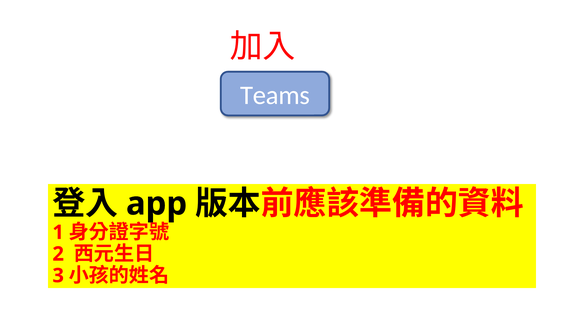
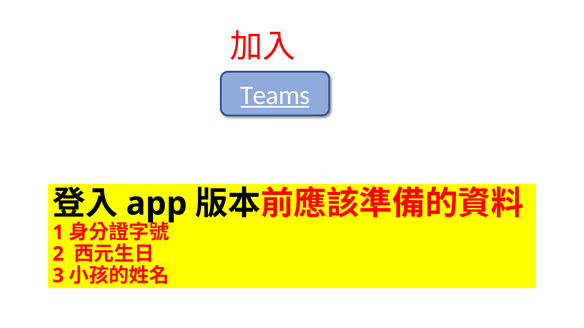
Teams underline: none -> present
